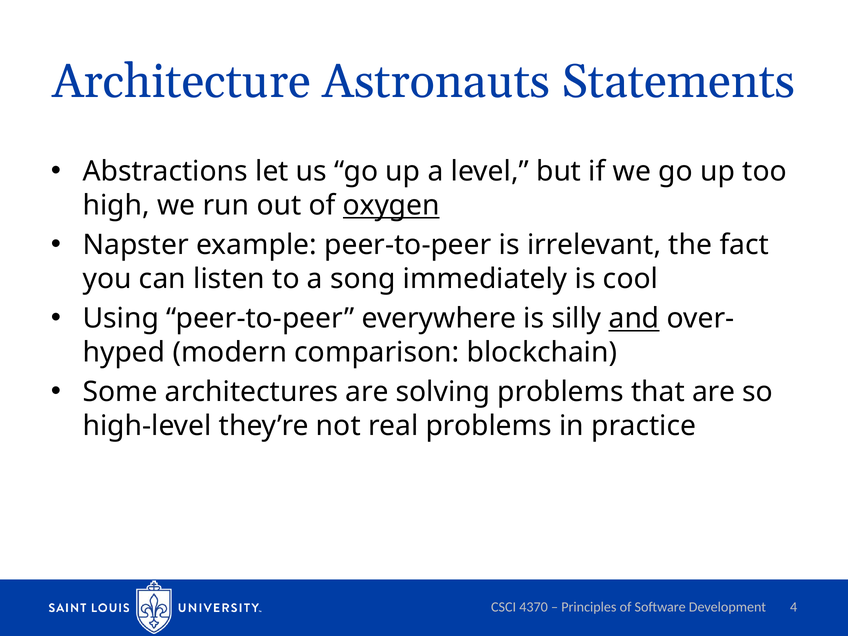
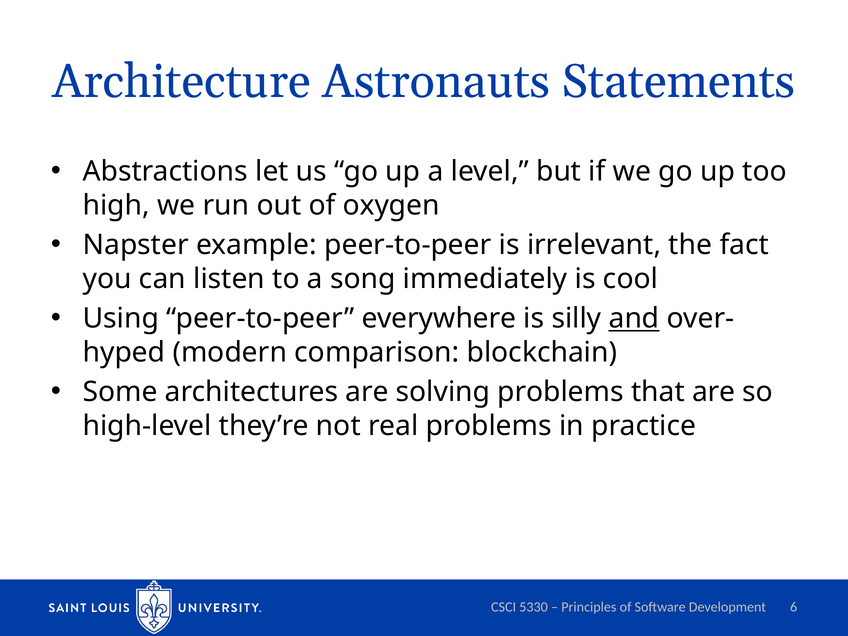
oxygen underline: present -> none
4370: 4370 -> 5330
4: 4 -> 6
